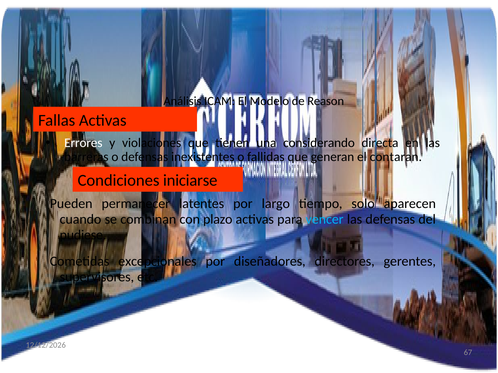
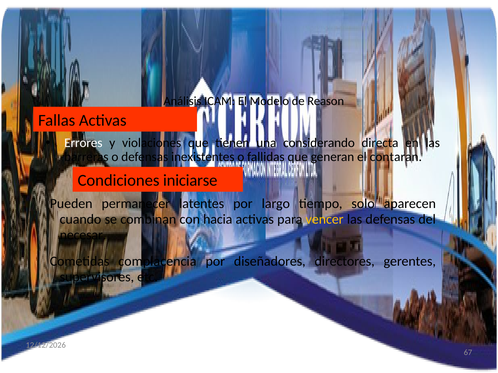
plazo: plazo -> hacia
vencer colour: light blue -> yellow
pudiese: pudiese -> necesar
excepcionales: excepcionales -> complacencia
